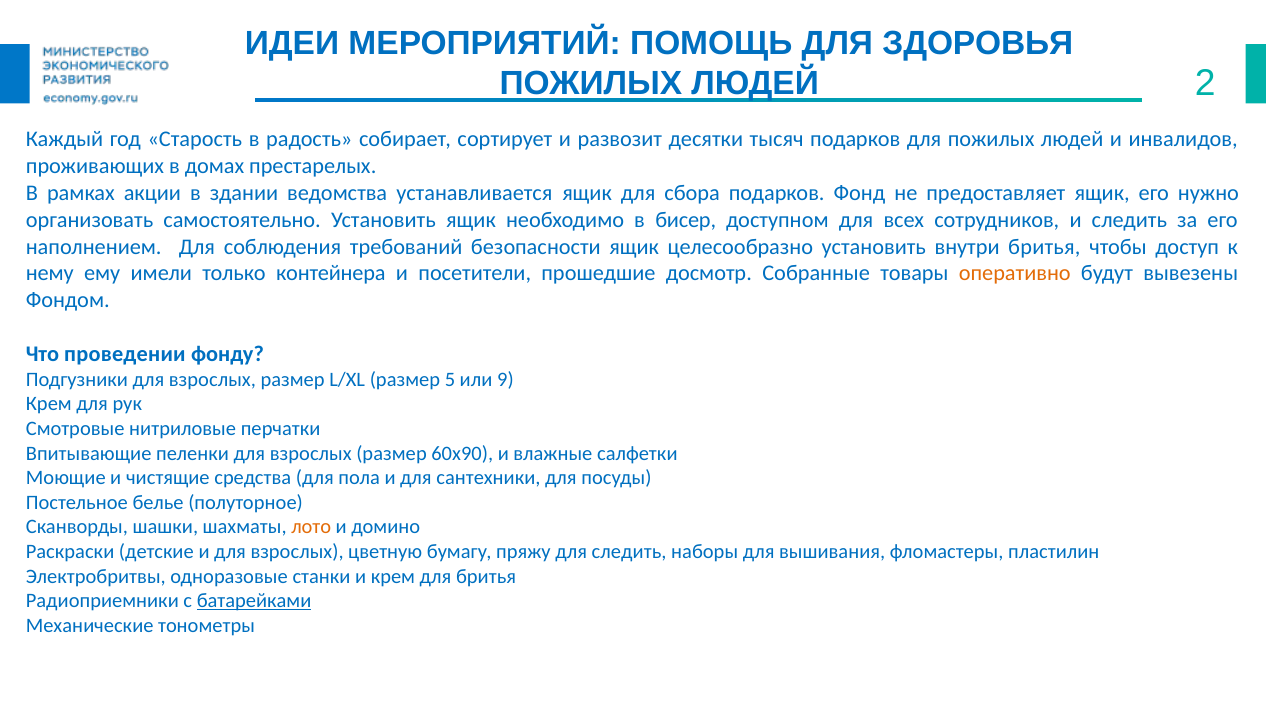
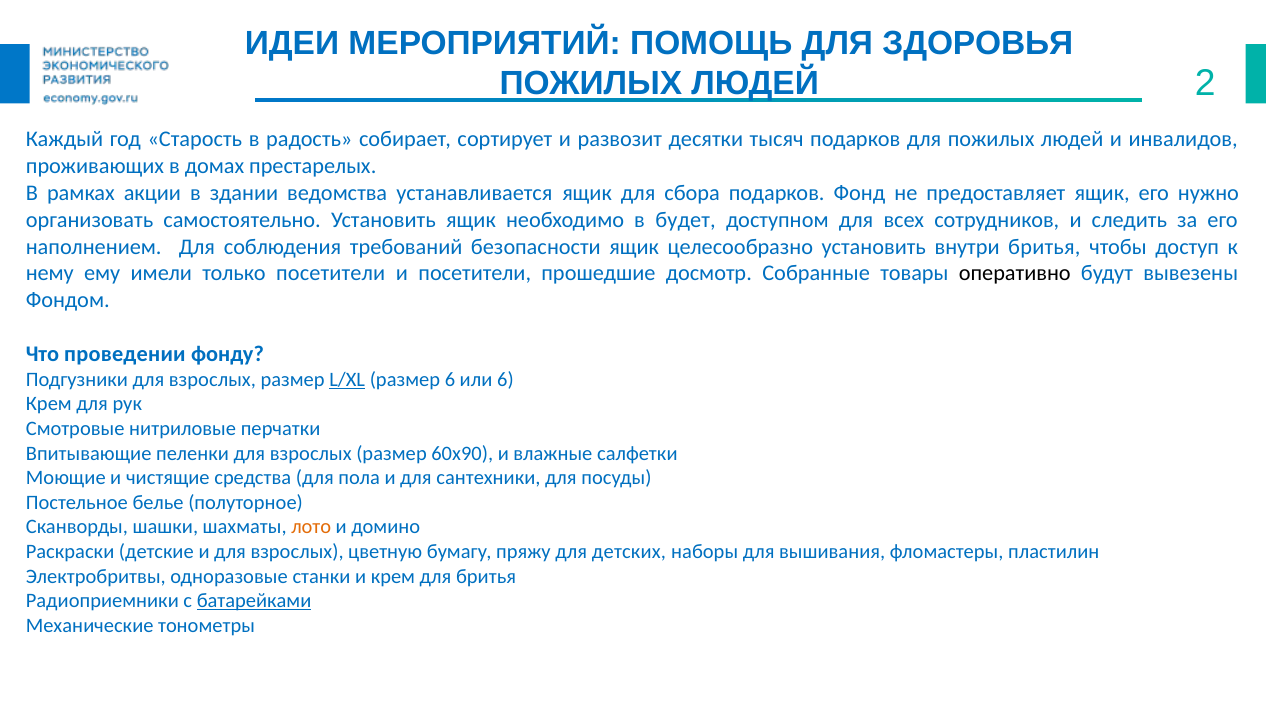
бисер: бисер -> будет
только контейнера: контейнера -> посетители
оперативно colour: orange -> black
L/XL underline: none -> present
размер 5: 5 -> 6
или 9: 9 -> 6
для следить: следить -> детских
